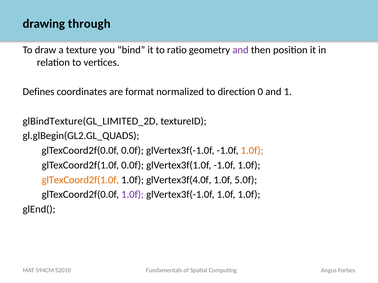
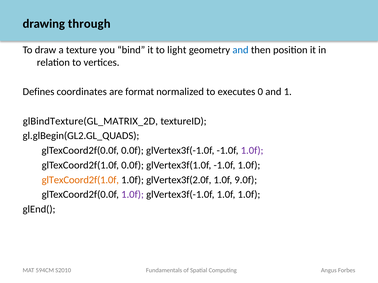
ratio: ratio -> light
and at (240, 50) colour: purple -> blue
direction: direction -> executes
glBindTexture(GL_LIMITED_2D: glBindTexture(GL_LIMITED_2D -> glBindTexture(GL_MATRIX_2D
1.0f at (252, 151) colour: orange -> purple
glVertex3f(4.0f: glVertex3f(4.0f -> glVertex3f(2.0f
5.0f: 5.0f -> 9.0f
